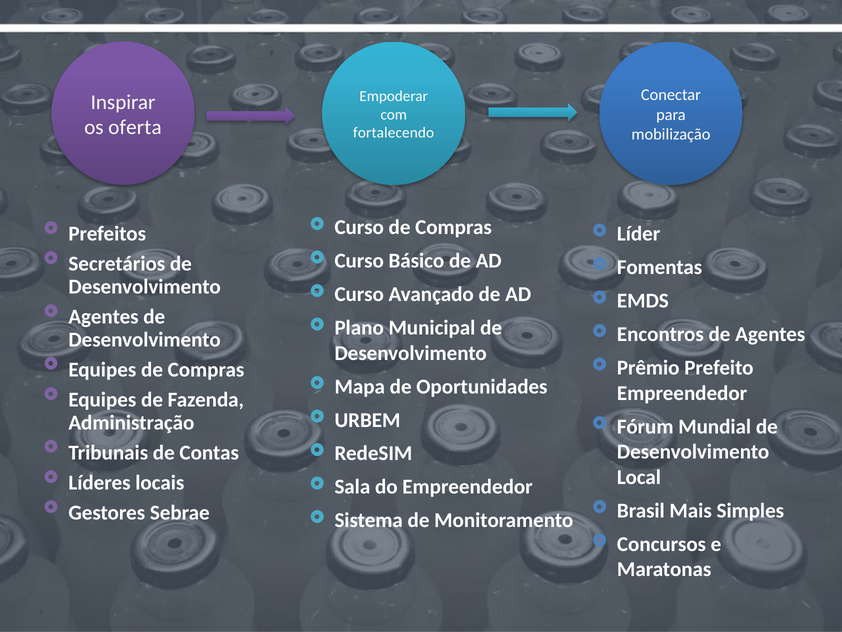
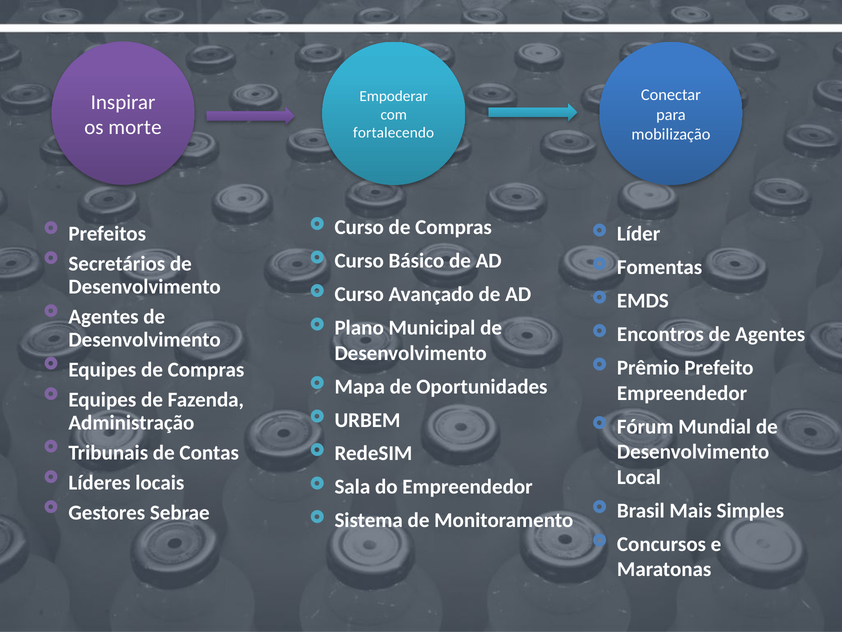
oferta: oferta -> morte
